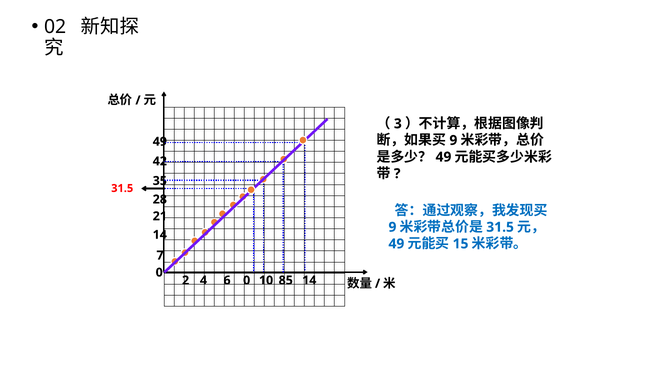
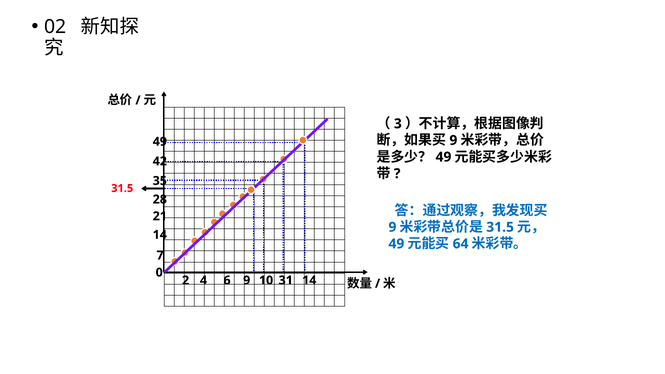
15: 15 -> 64
6 0: 0 -> 9
85: 85 -> 31
